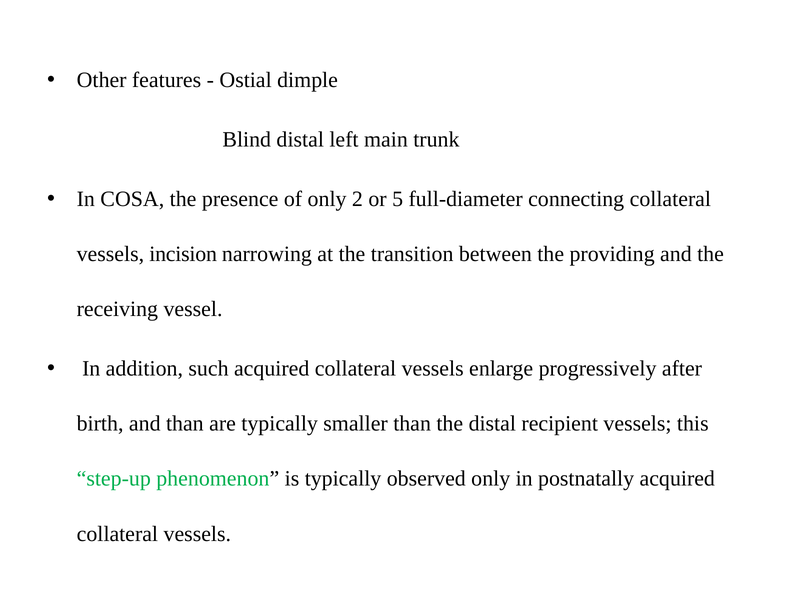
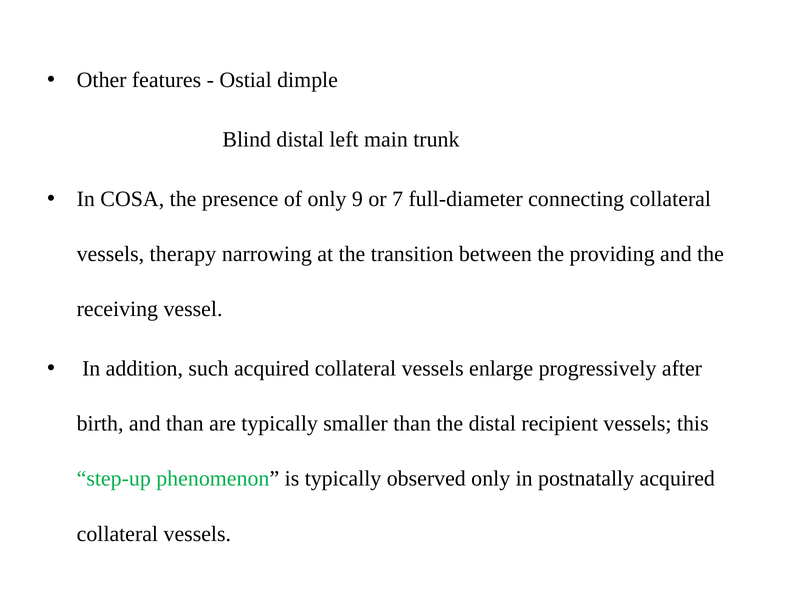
2: 2 -> 9
5: 5 -> 7
incision: incision -> therapy
